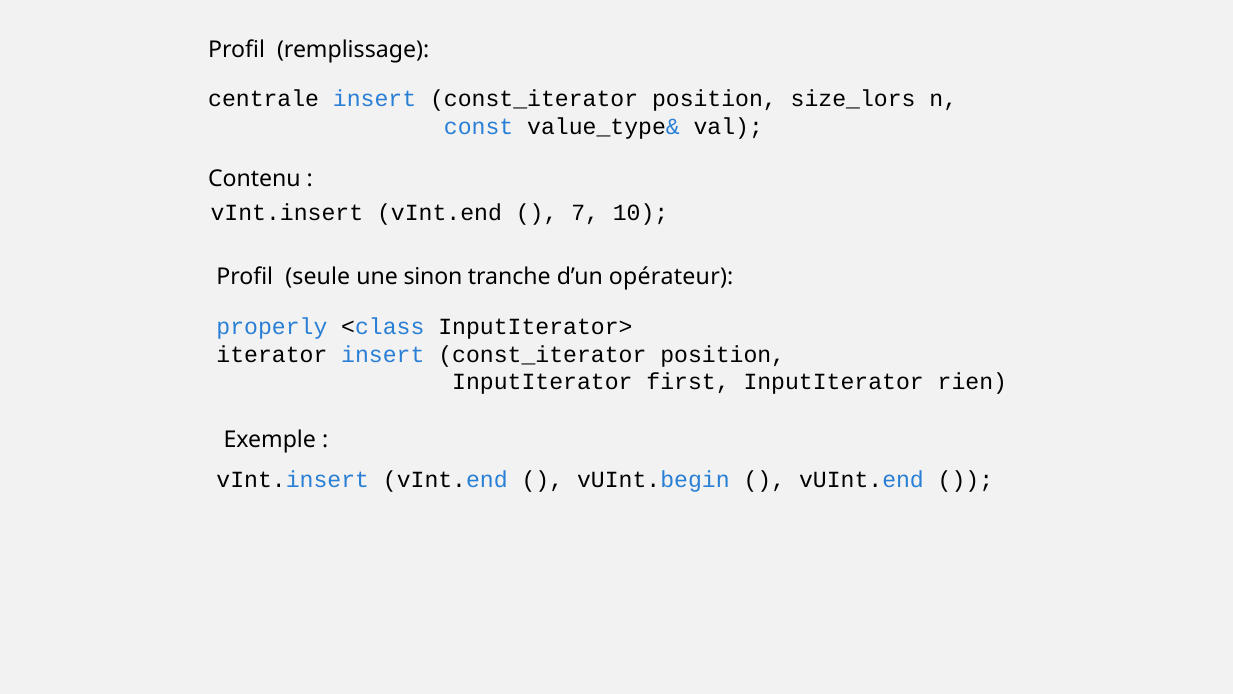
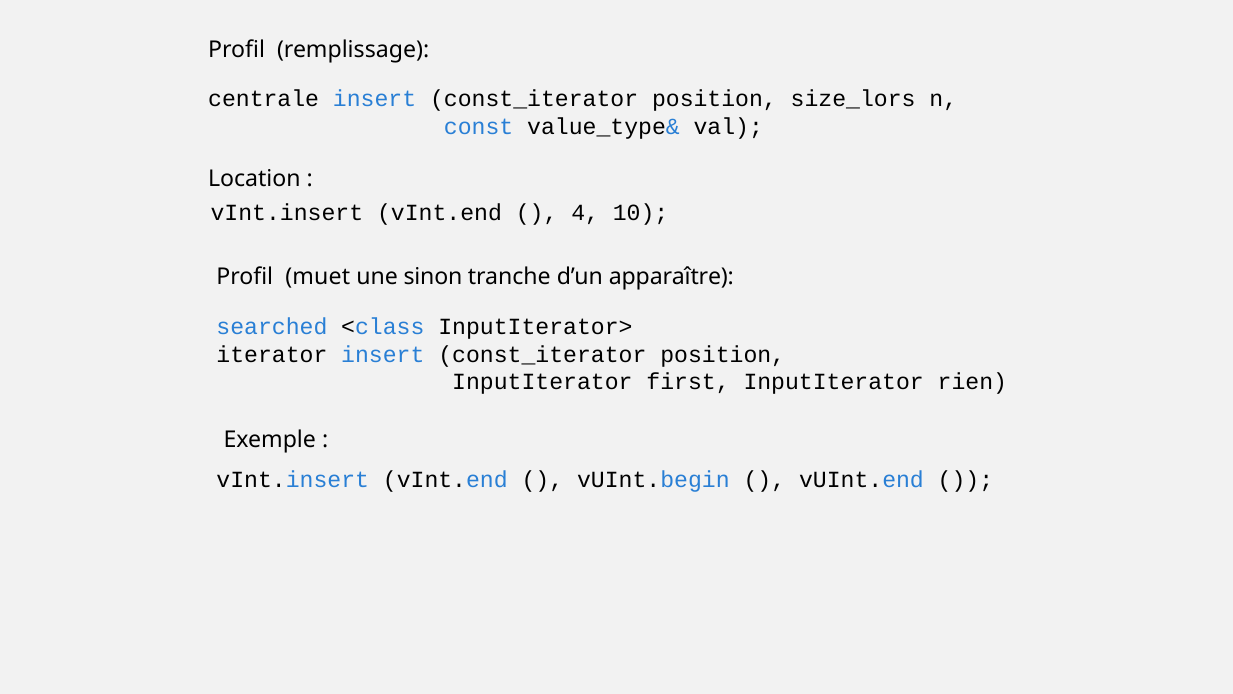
Contenu: Contenu -> Location
7: 7 -> 4
seule: seule -> muet
opérateur: opérateur -> apparaître
properly: properly -> searched
